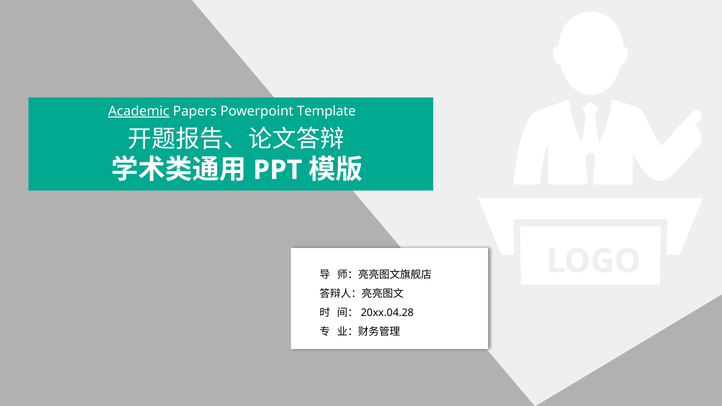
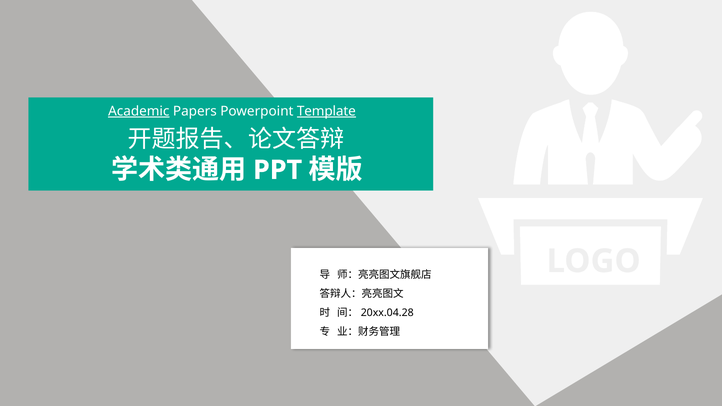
Template underline: none -> present
